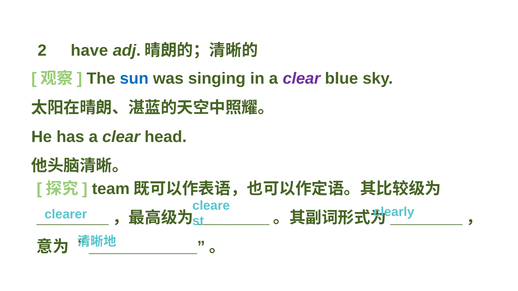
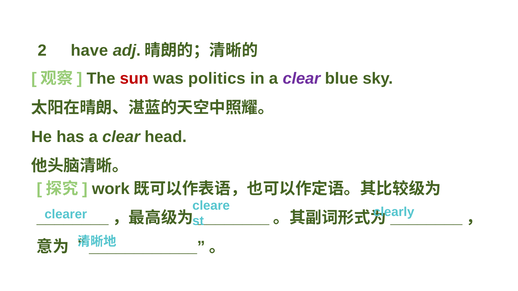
sun colour: blue -> red
singing: singing -> politics
team: team -> work
